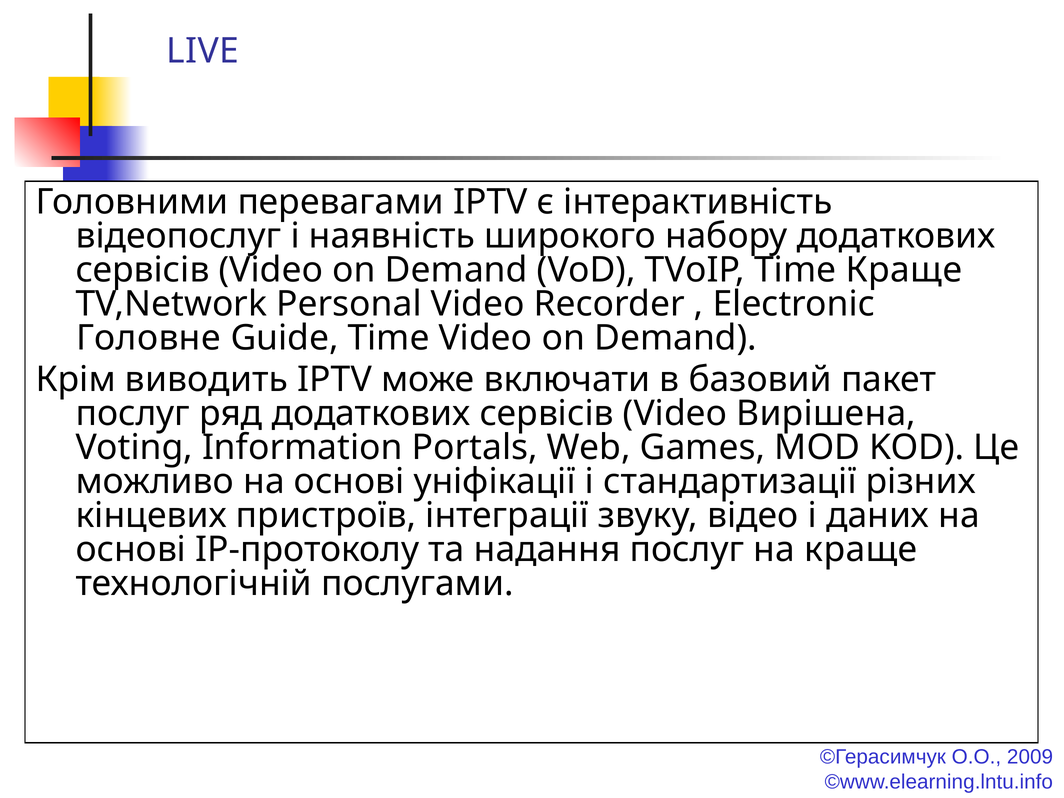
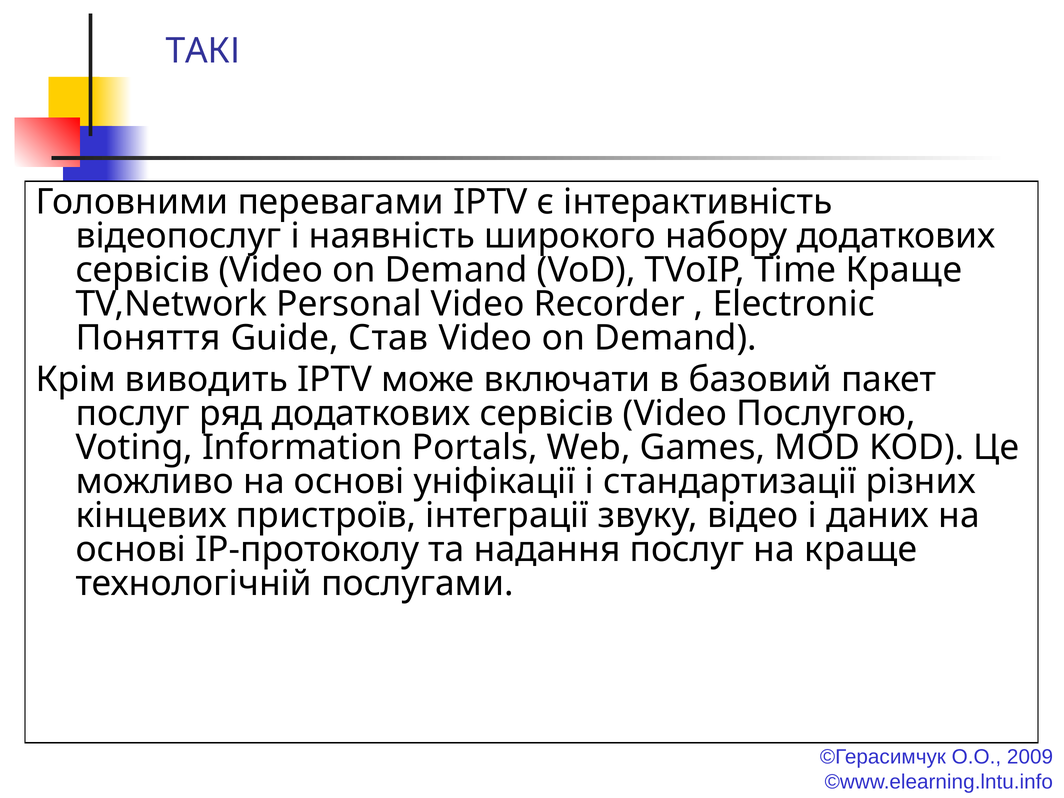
LIVE: LIVE -> ТАКІ
Головне: Головне -> Поняття
Guide Time: Time -> Став
Вирішена: Вирішена -> Послугою
